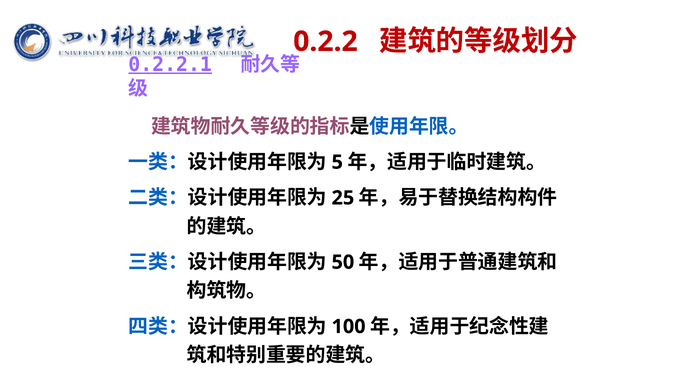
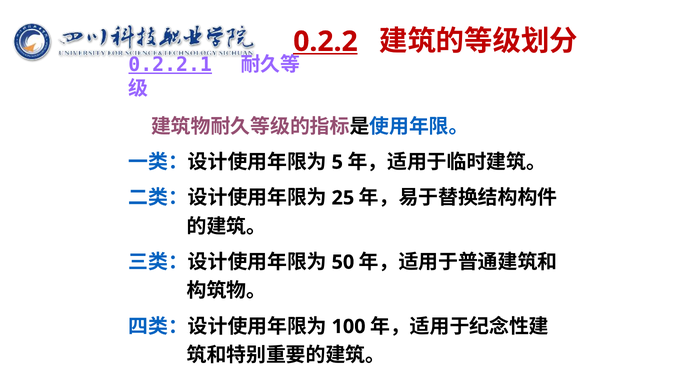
0.2.2 underline: none -> present
